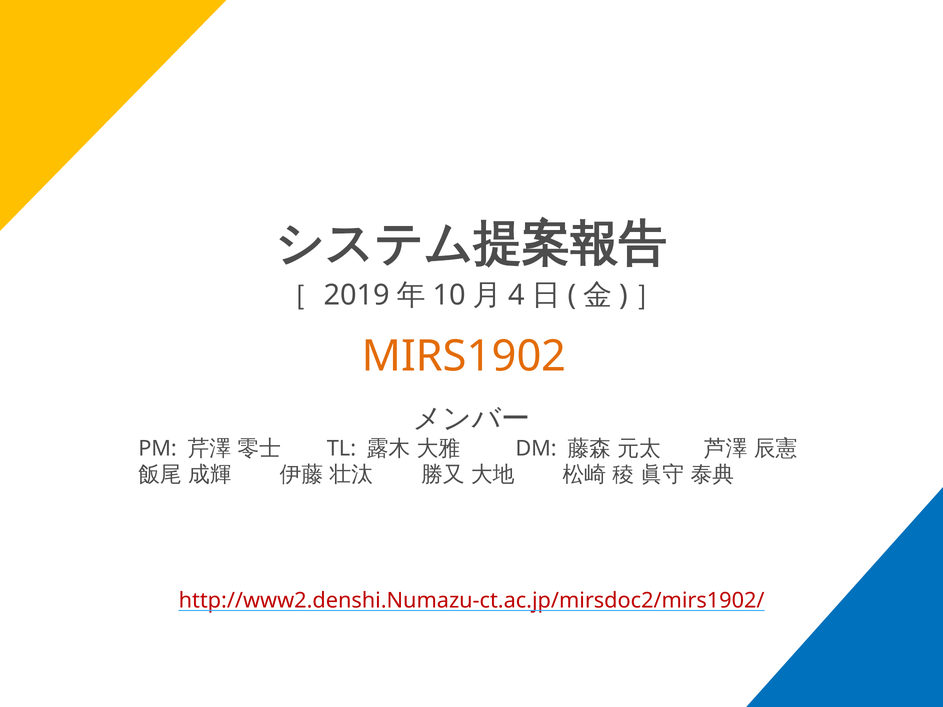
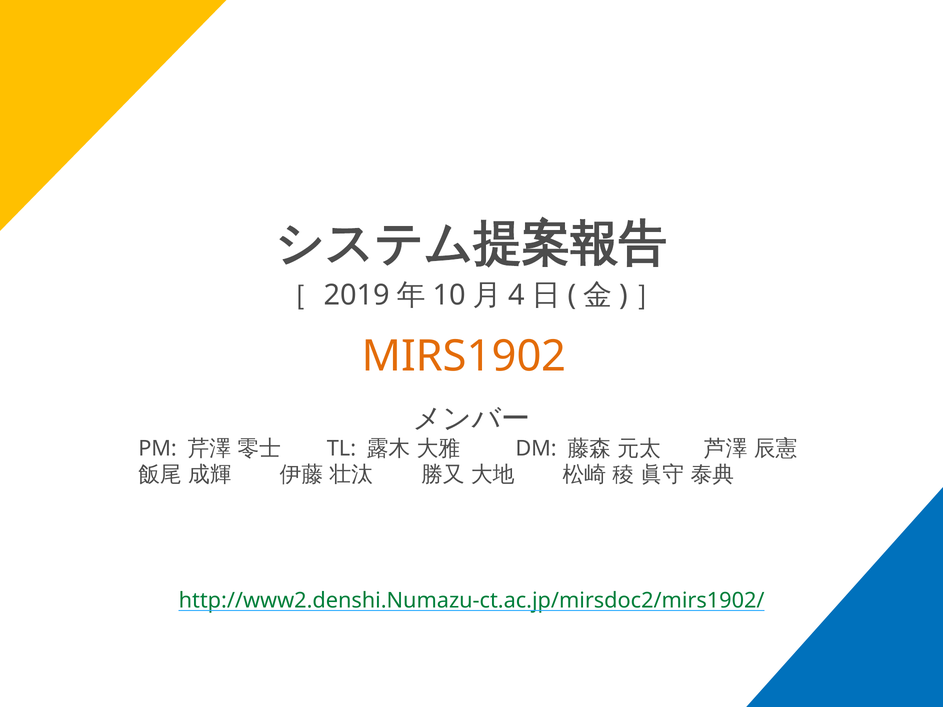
http://www2.denshi.Numazu-ct.ac.jp/mirsdoc2/mirs1902/ colour: red -> green
